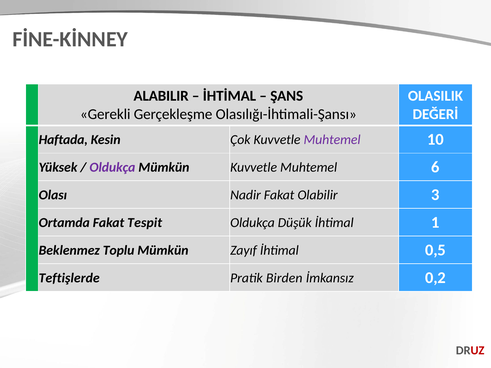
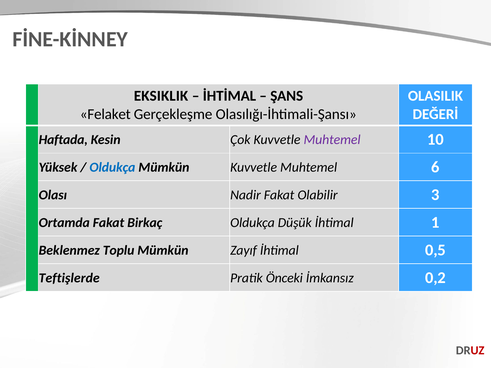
ALABILIR: ALABILIR -> EKSIKLIK
Gerekli: Gerekli -> Felaket
Oldukça at (112, 167) colour: purple -> blue
Tespit: Tespit -> Birkaç
Birden: Birden -> Önceki
